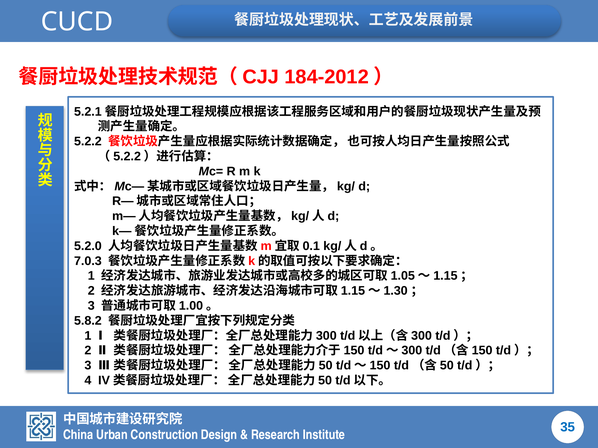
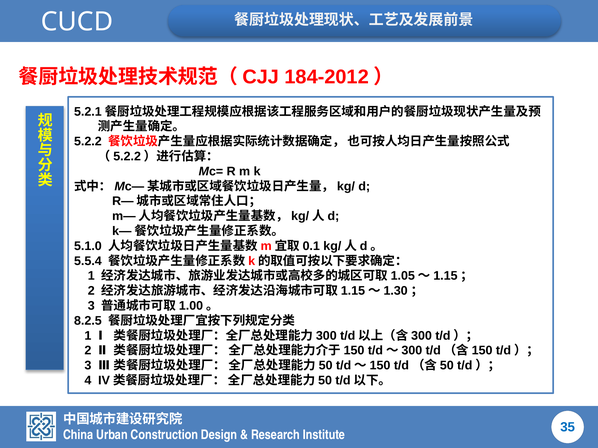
5.2.0: 5.2.0 -> 5.1.0
7.0.3: 7.0.3 -> 5.5.4
5.8.2: 5.8.2 -> 8.2.5
